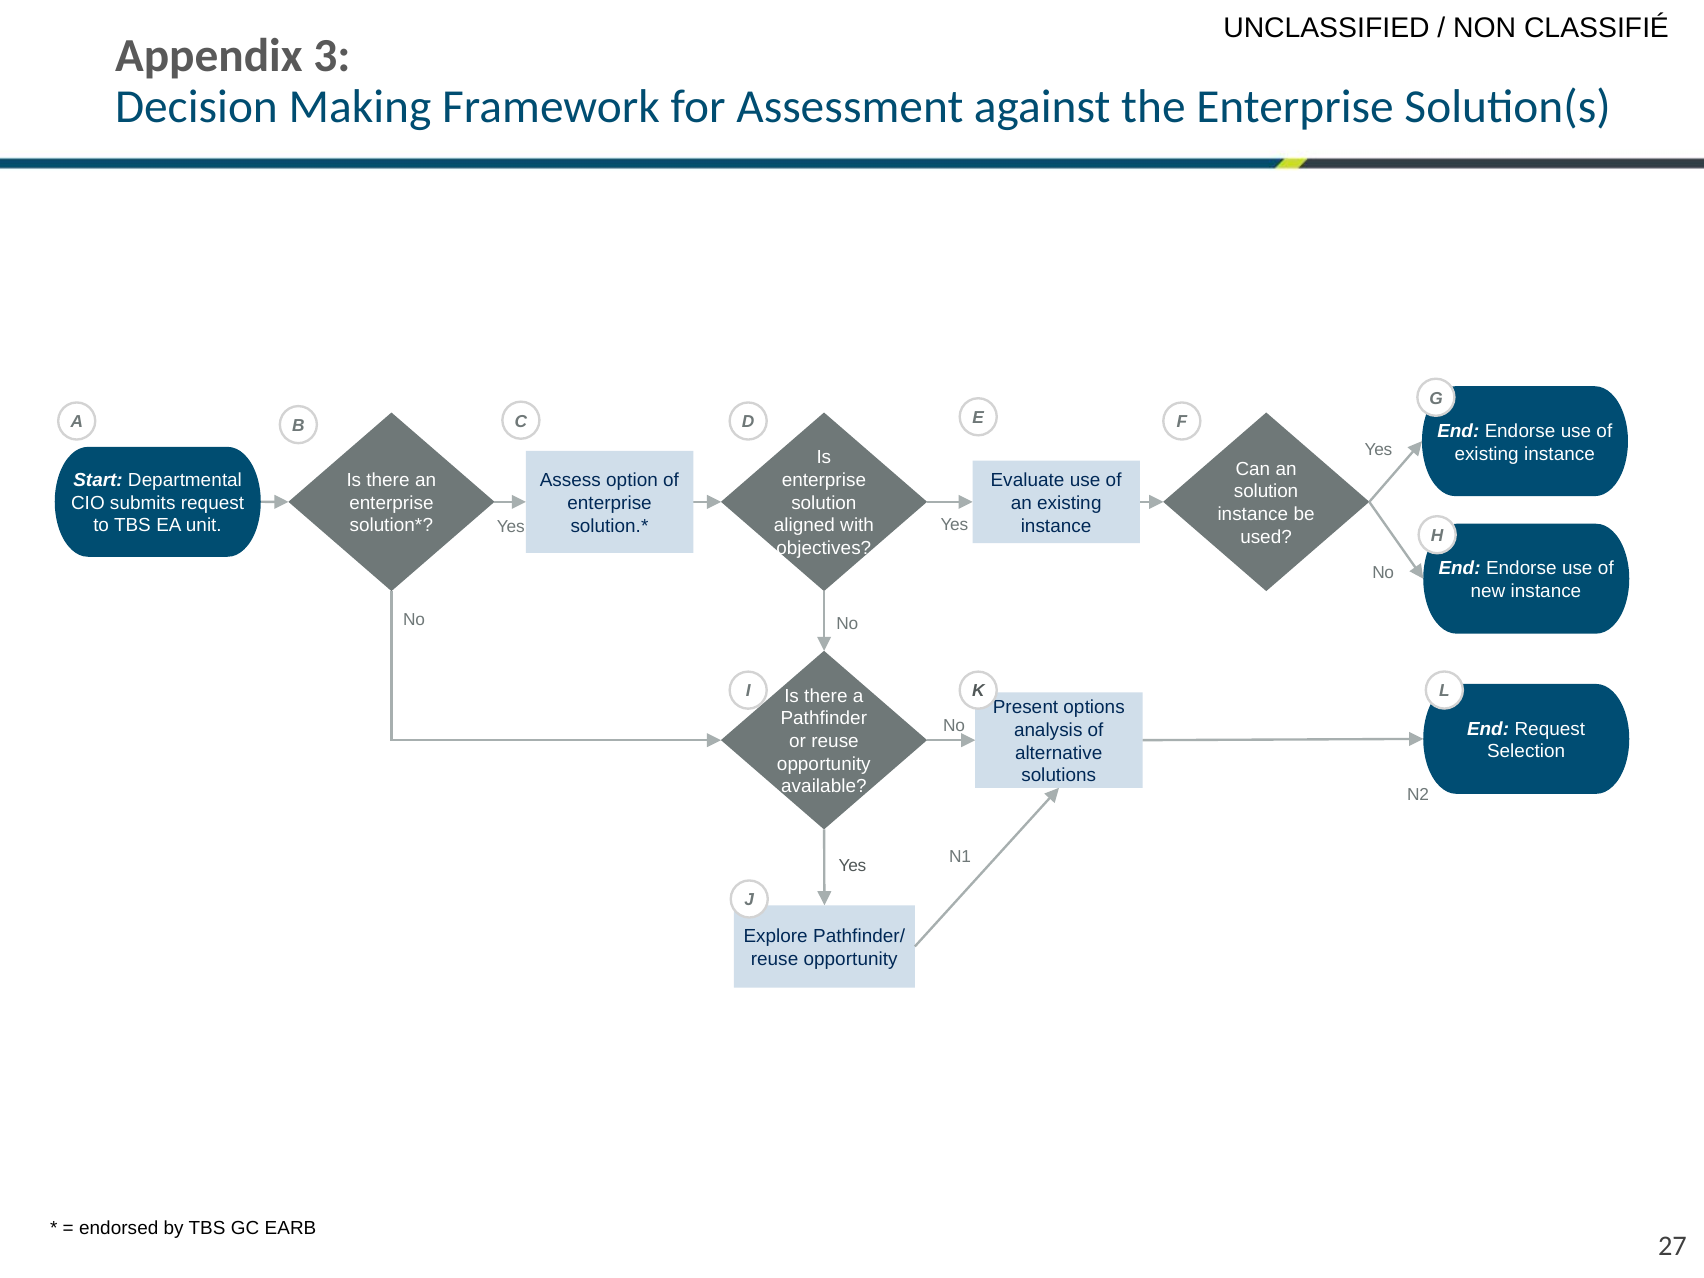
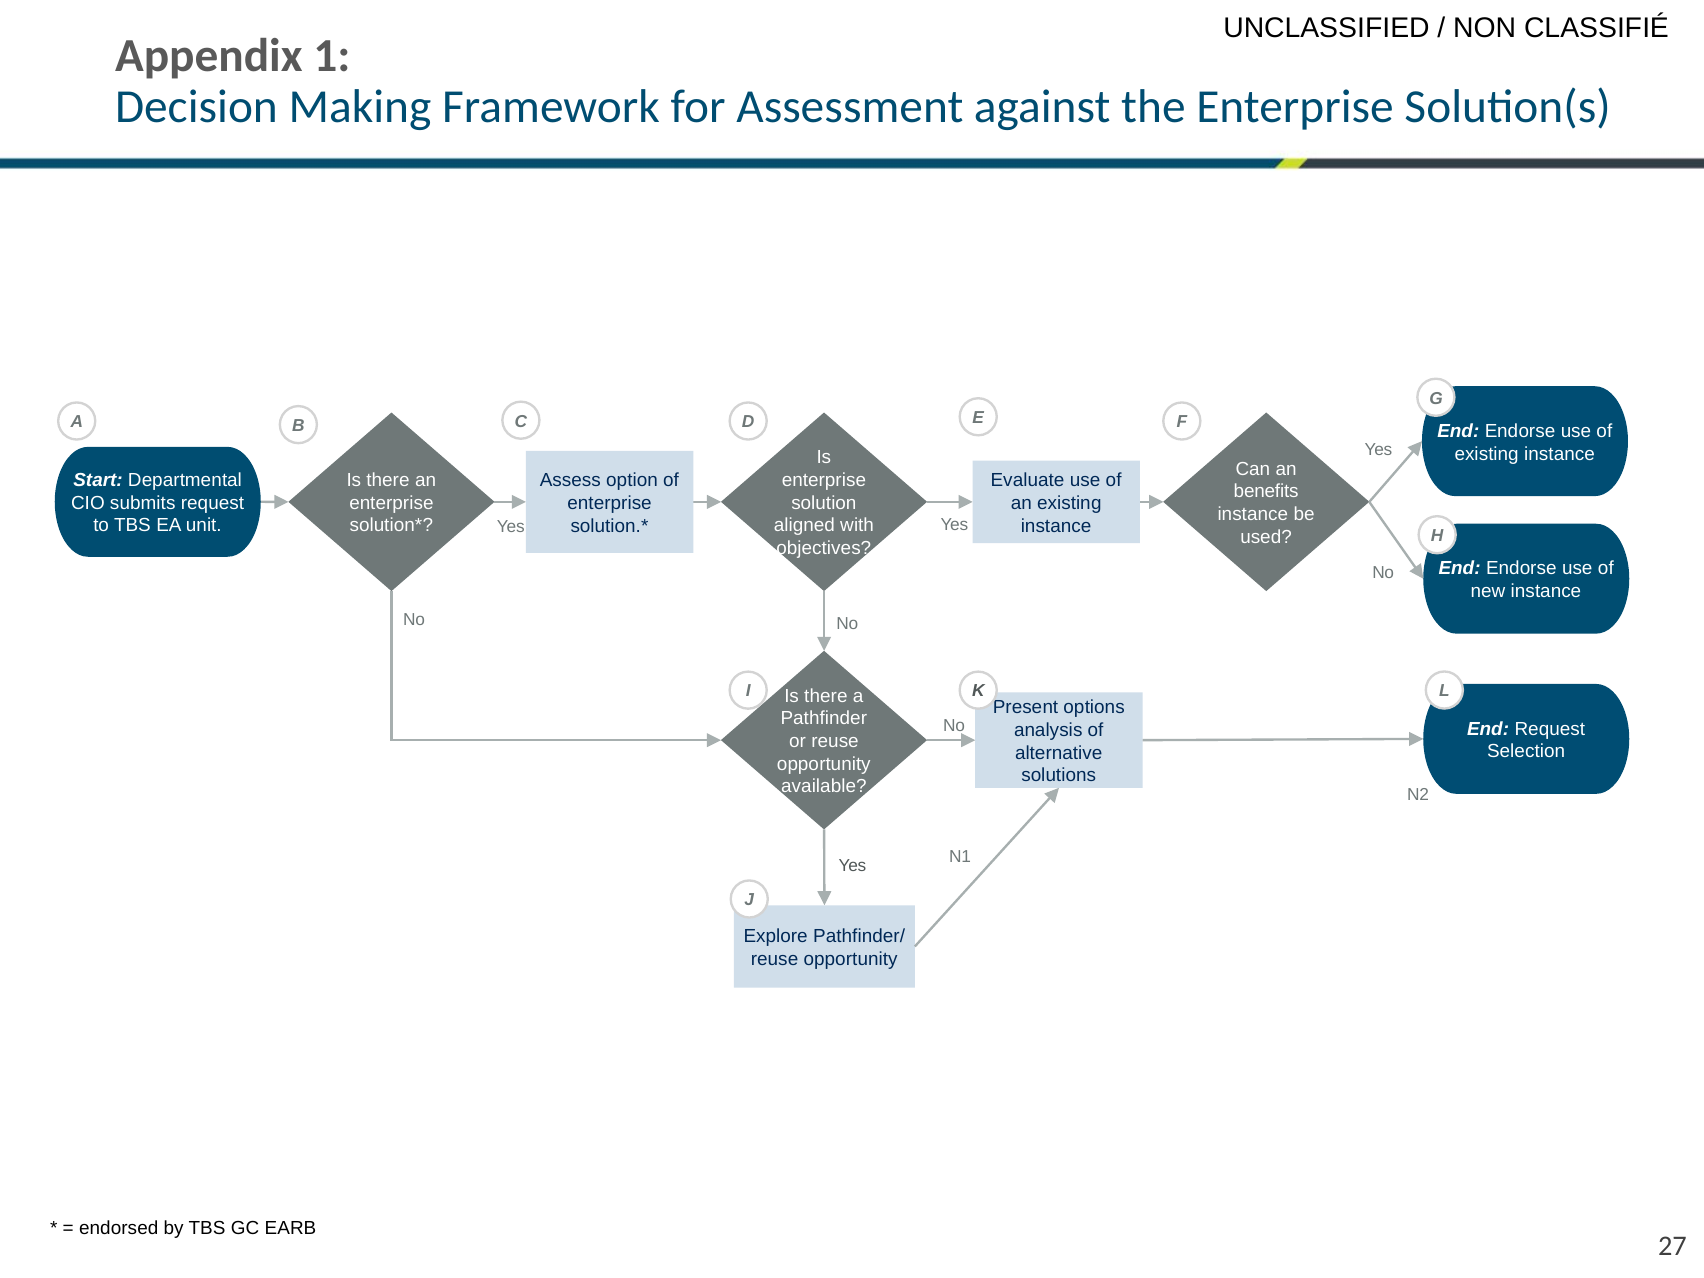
3: 3 -> 1
solution at (1266, 492): solution -> benefits
